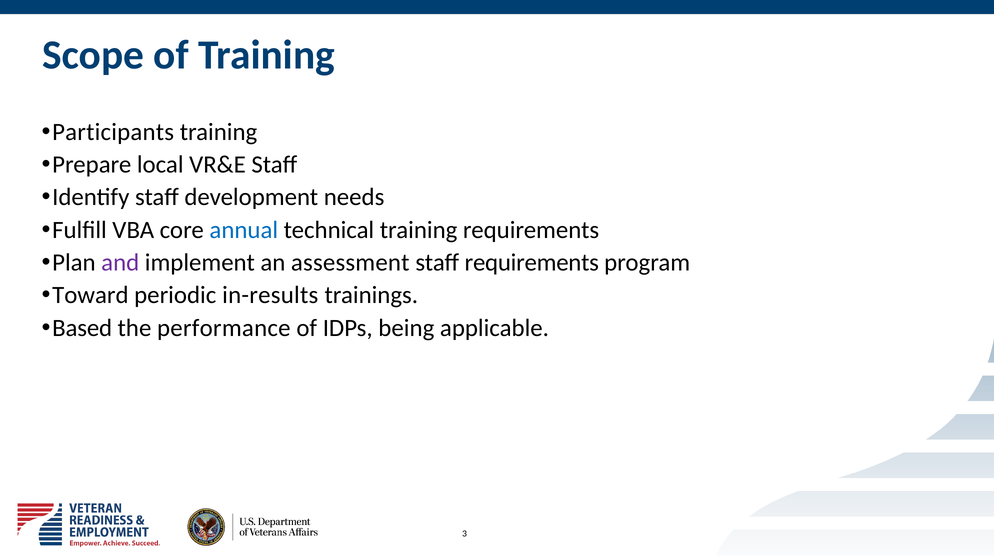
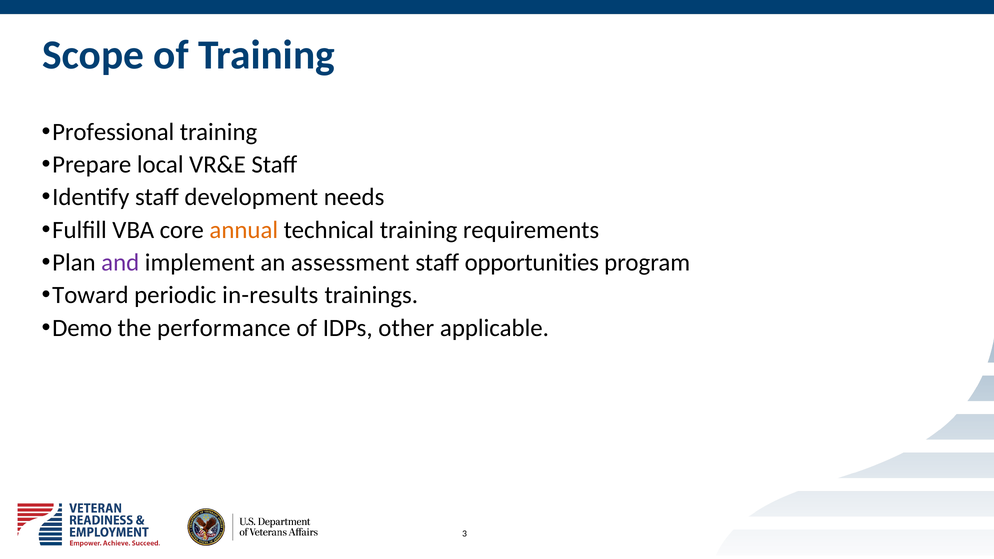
Participants: Participants -> Professional
annual colour: blue -> orange
staff requirements: requirements -> opportunities
Based: Based -> Demo
being: being -> other
